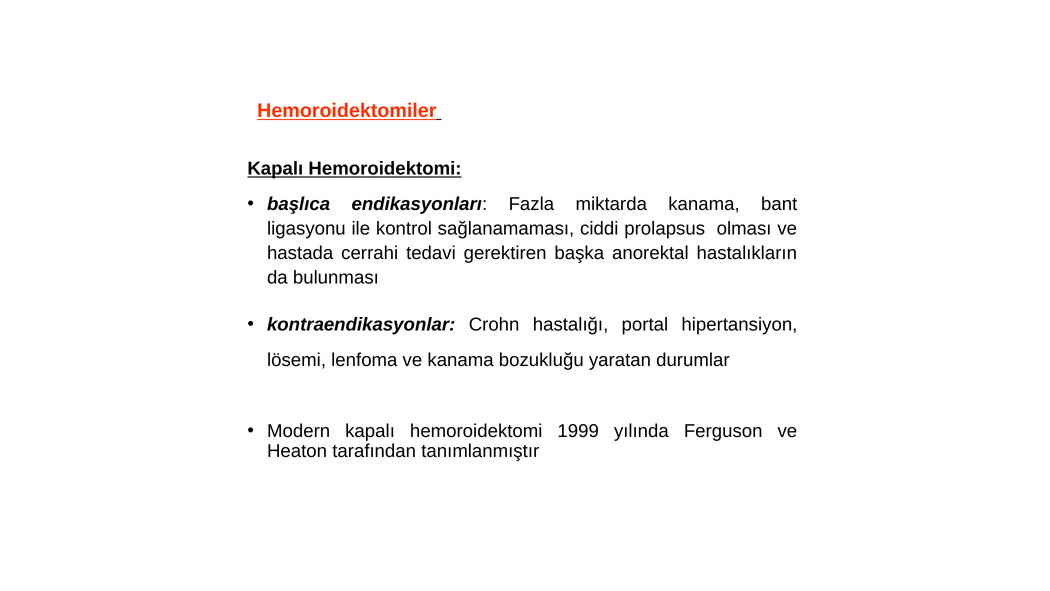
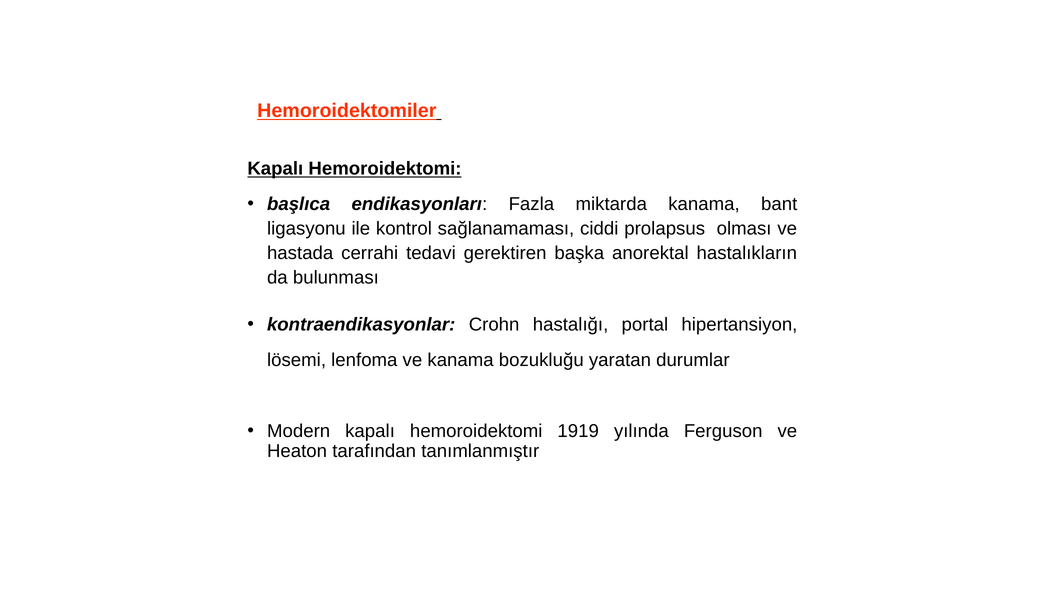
1999: 1999 -> 1919
